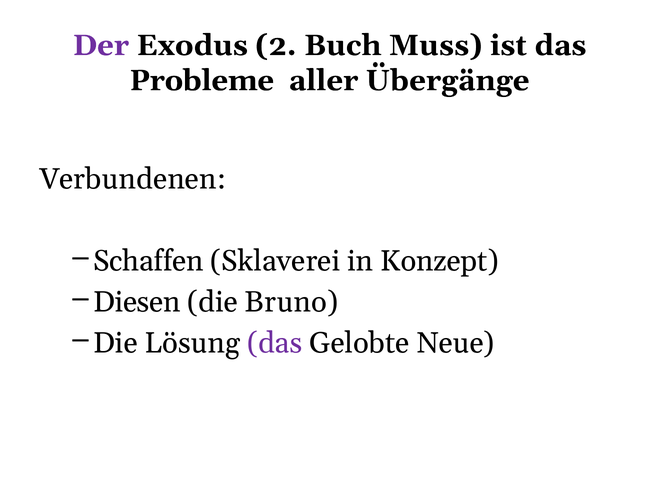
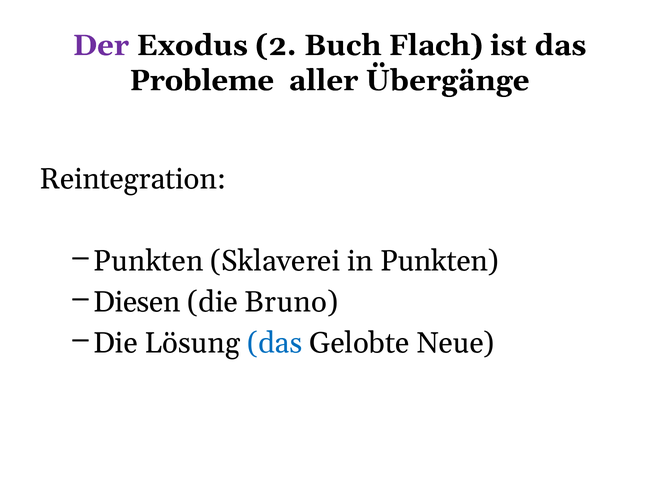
Muss: Muss -> Flach
Verbundenen: Verbundenen -> Reintegration
Schaffen at (148, 261): Schaffen -> Punkten
in Konzept: Konzept -> Punkten
das at (275, 343) colour: purple -> blue
